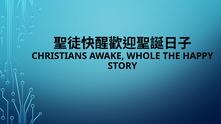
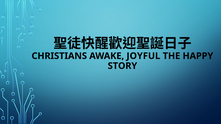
WHOLE: WHOLE -> JOYFUL
